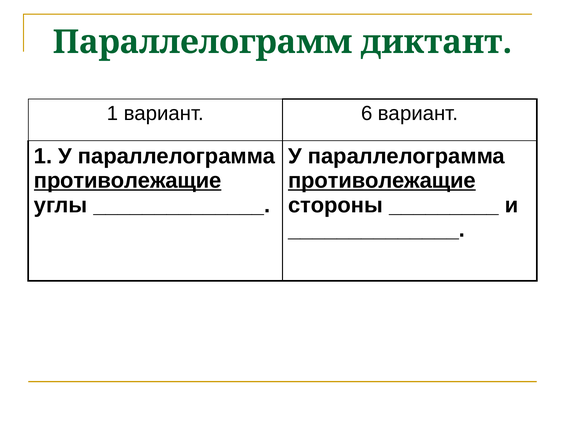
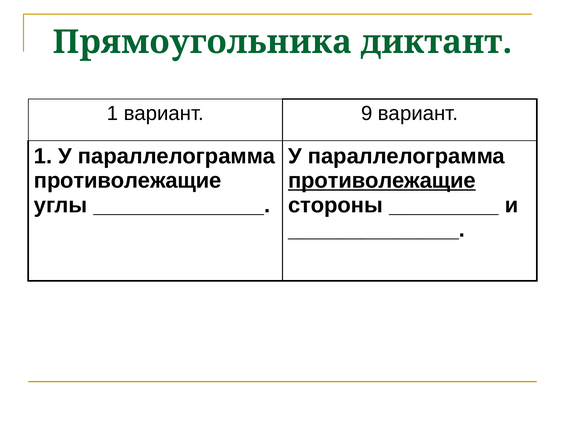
Параллелограмм: Параллелограмм -> Прямоугольника
6: 6 -> 9
противолежащие at (128, 181) underline: present -> none
